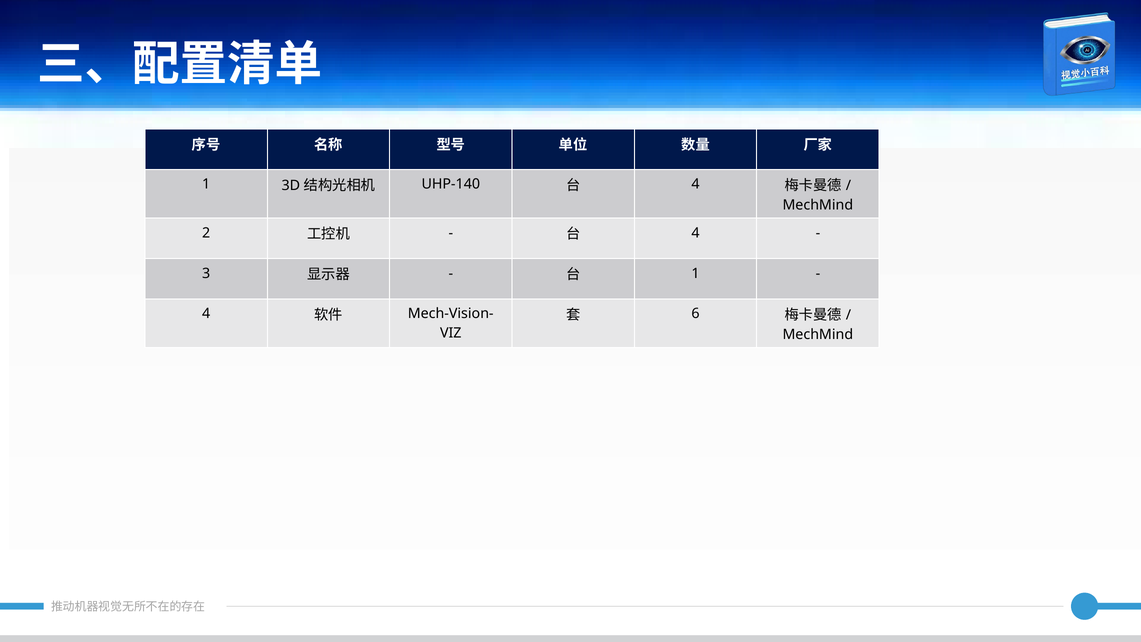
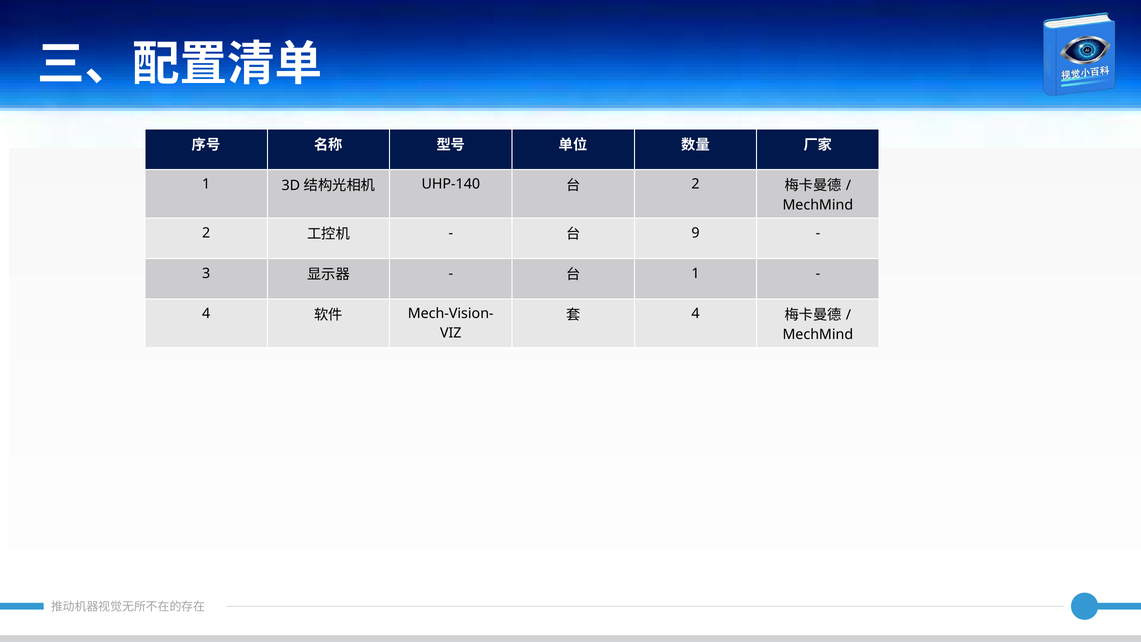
4 at (696, 184): 4 -> 2
4 at (696, 233): 4 -> 9
6 at (696, 314): 6 -> 4
